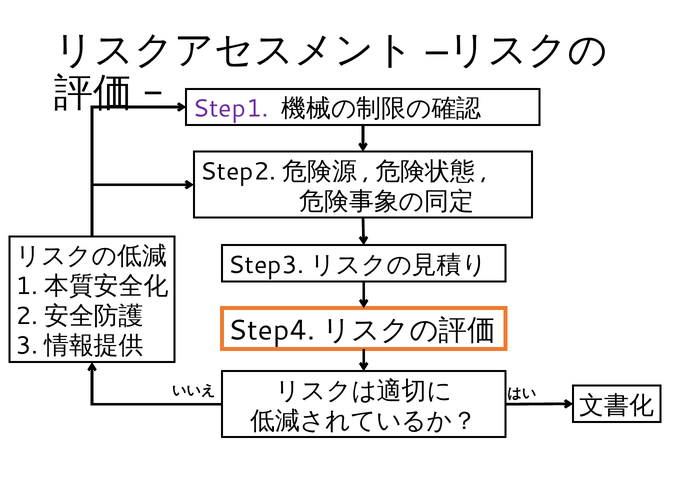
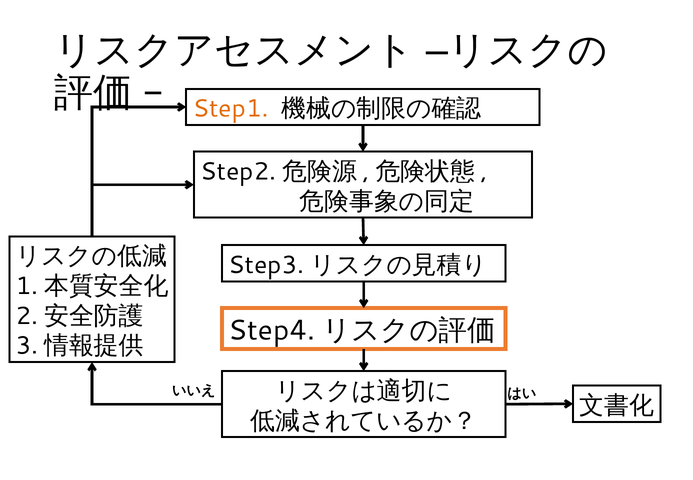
Step1 colour: purple -> orange
